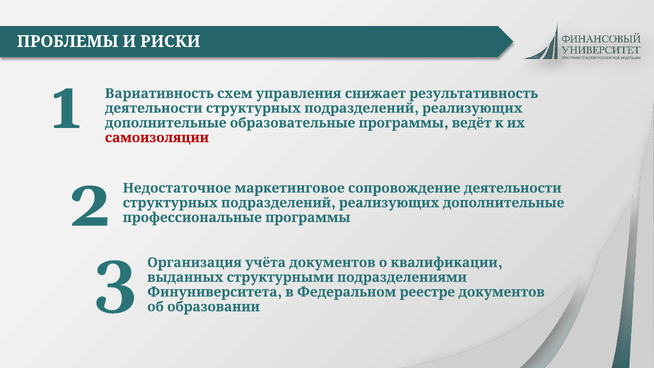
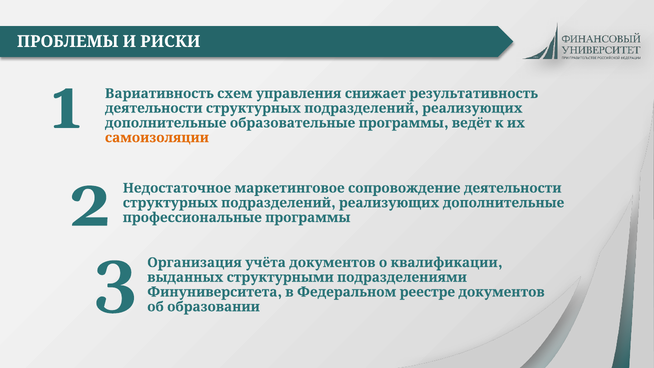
самоизоляции colour: red -> orange
